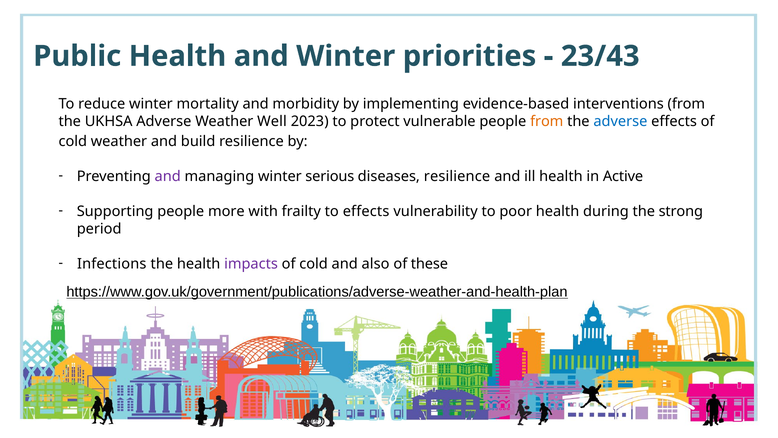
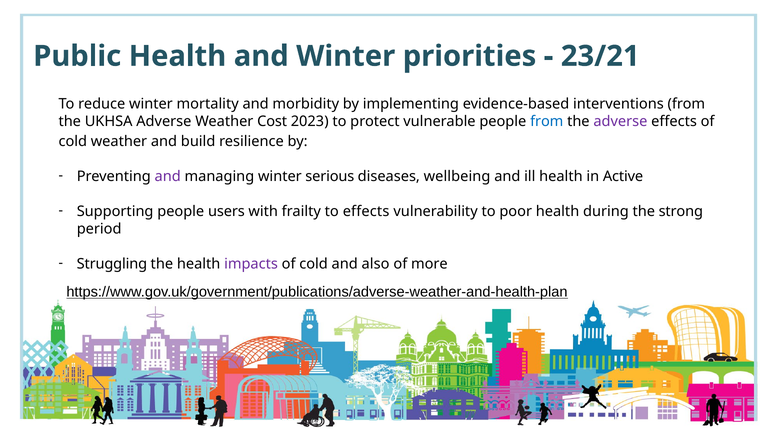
23/43: 23/43 -> 23/21
Well: Well -> Cost
from at (547, 121) colour: orange -> blue
adverse at (620, 121) colour: blue -> purple
diseases resilience: resilience -> wellbeing
more: more -> users
Infections: Infections -> Struggling
these: these -> more
